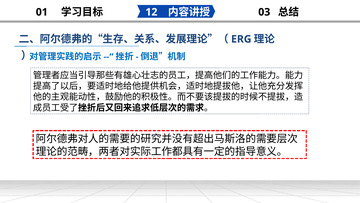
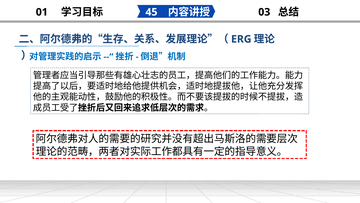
12: 12 -> 45
